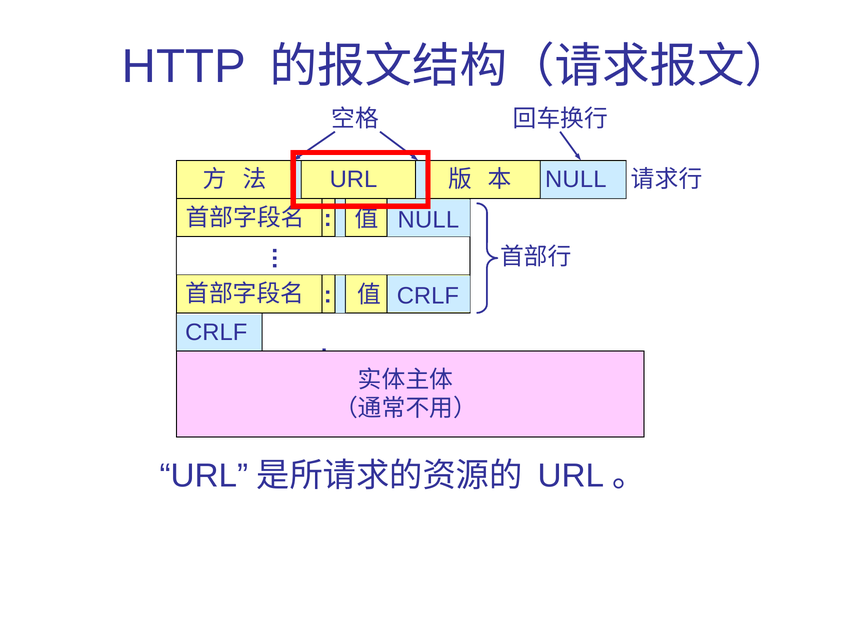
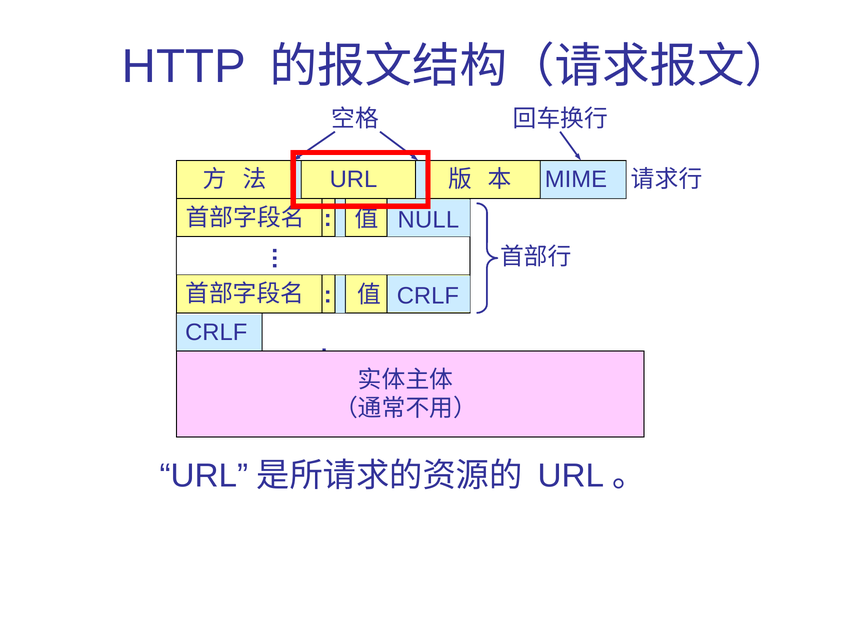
NULL at (576, 179): NULL -> MIME
